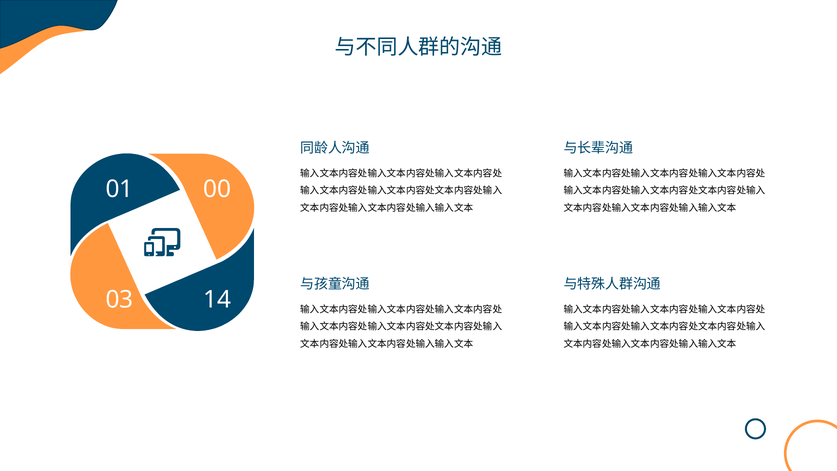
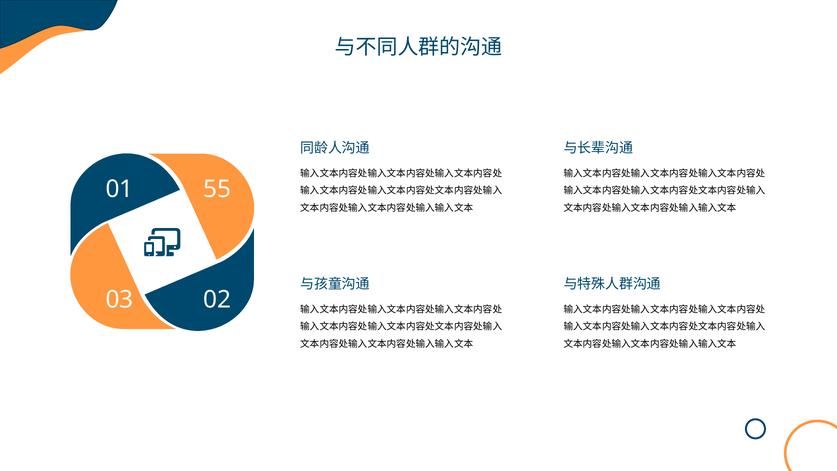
00: 00 -> 55
14: 14 -> 02
